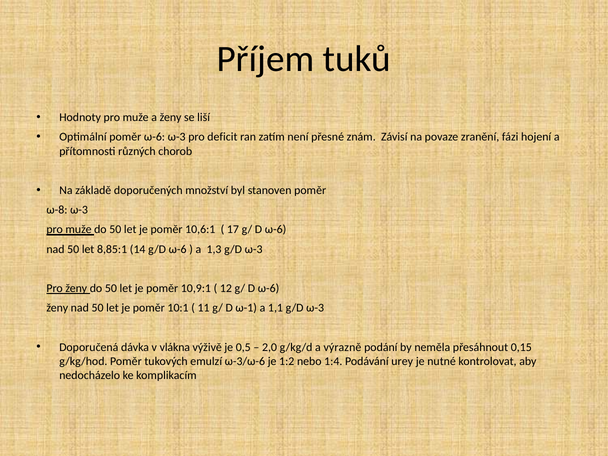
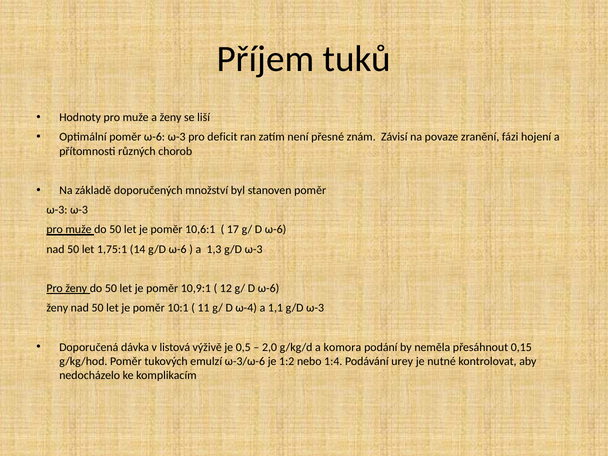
ω-8 at (57, 210): ω-8 -> ω-3
8,85:1: 8,85:1 -> 1,75:1
ω-1: ω-1 -> ω-4
vlákna: vlákna -> listová
výrazně: výrazně -> komora
